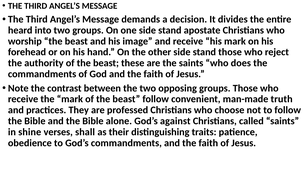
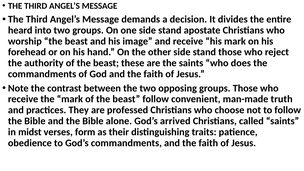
against: against -> arrived
shine: shine -> midst
shall: shall -> form
